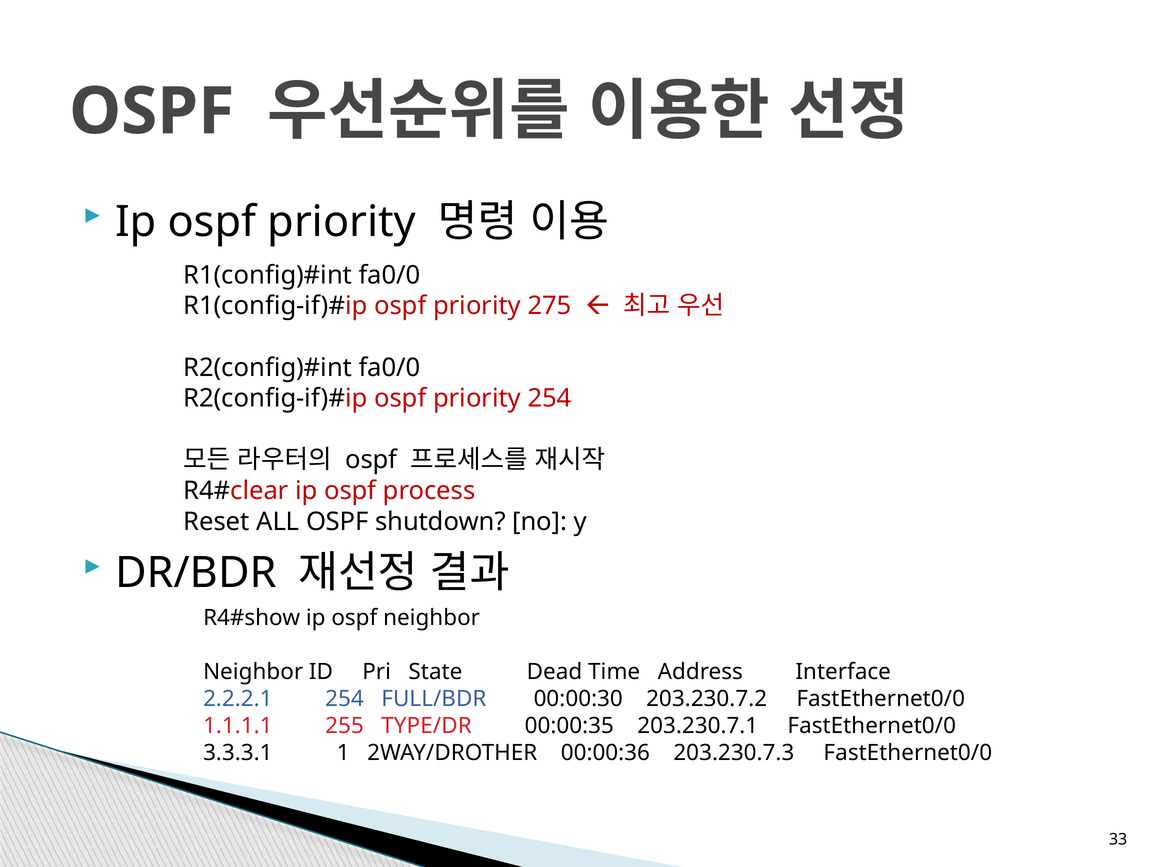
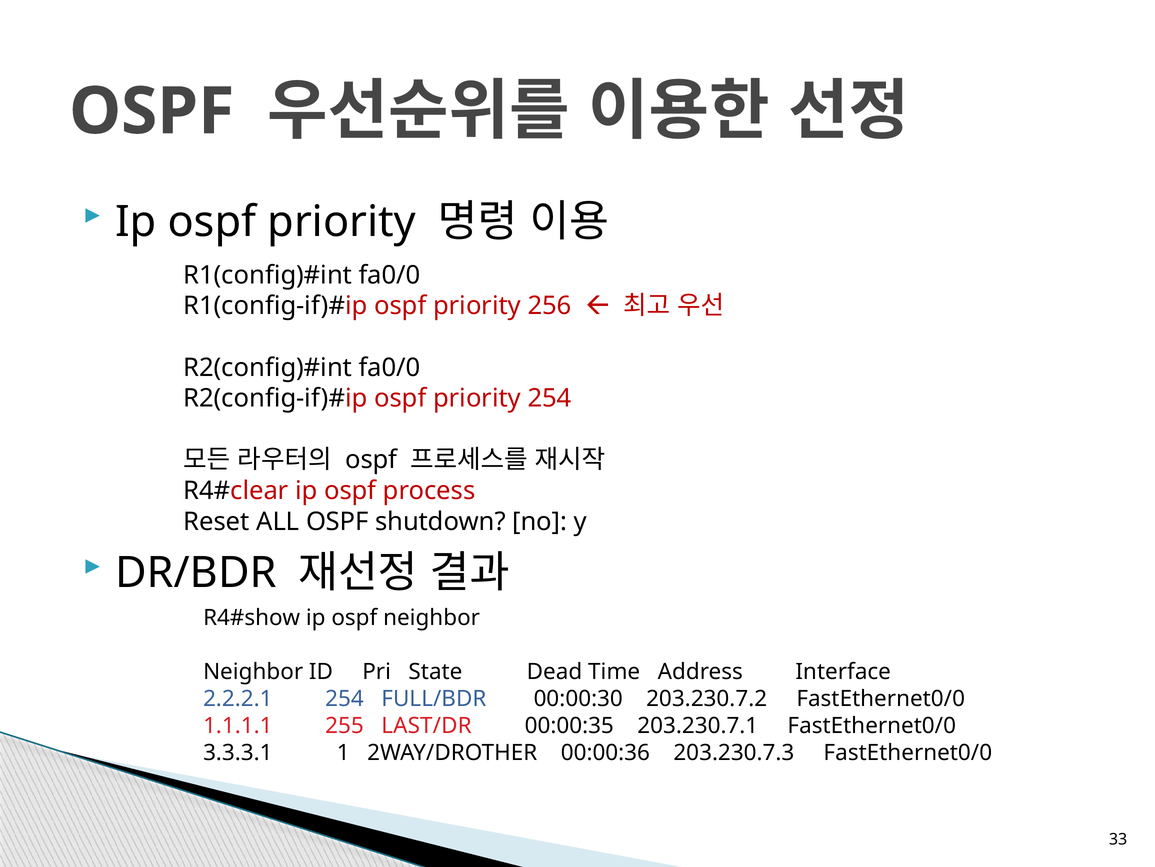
275: 275 -> 256
TYPE/DR: TYPE/DR -> LAST/DR
